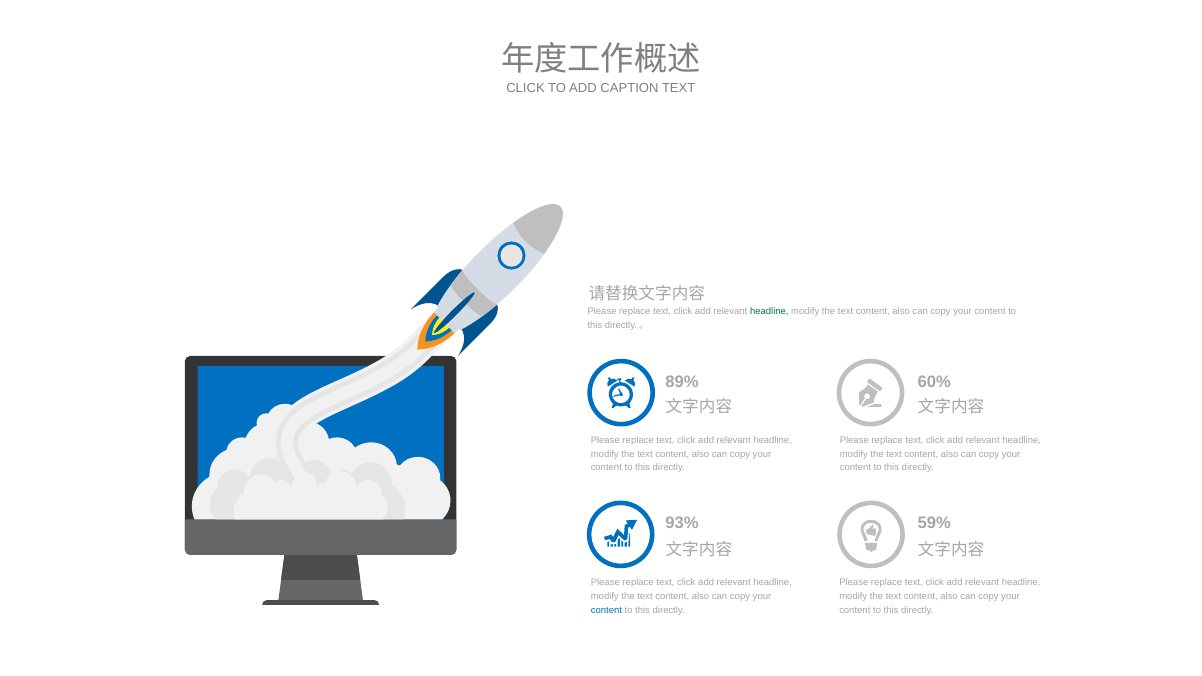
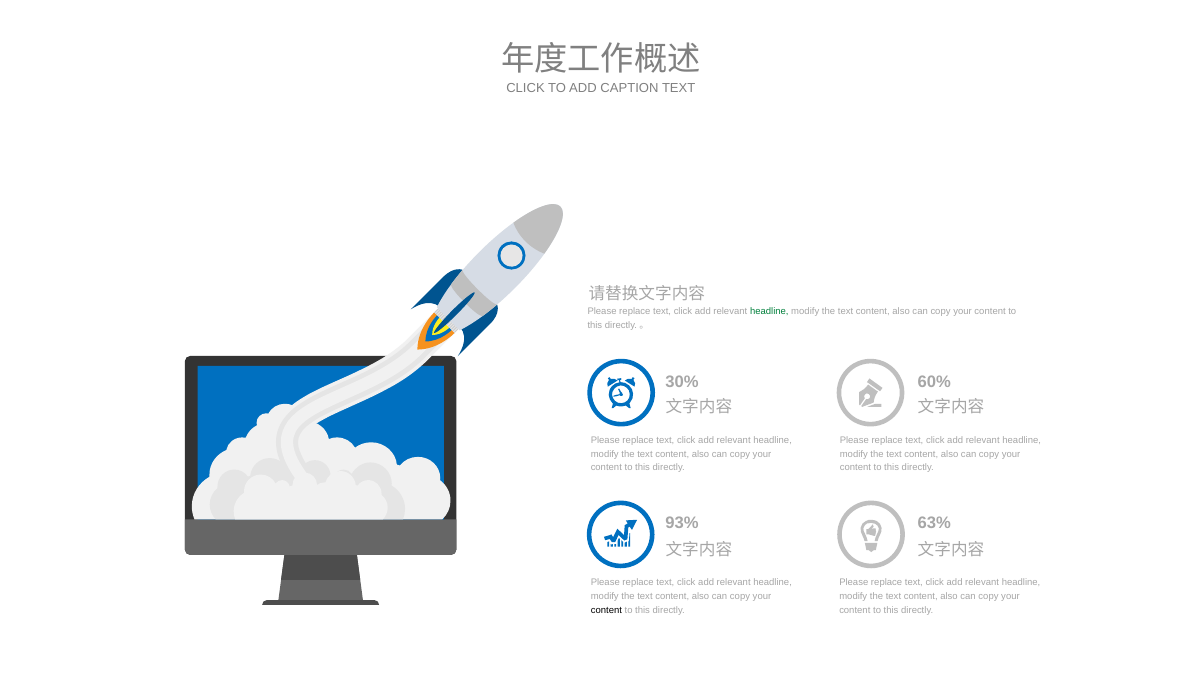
89%: 89% -> 30%
59%: 59% -> 63%
content at (606, 610) colour: blue -> black
